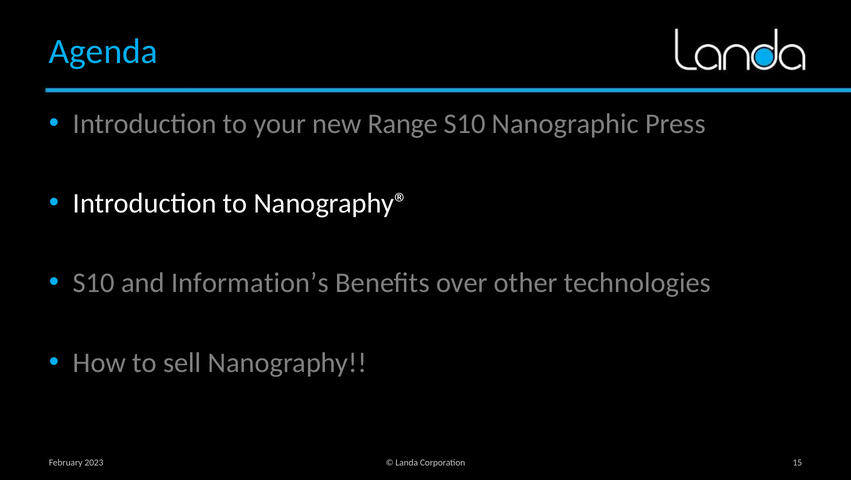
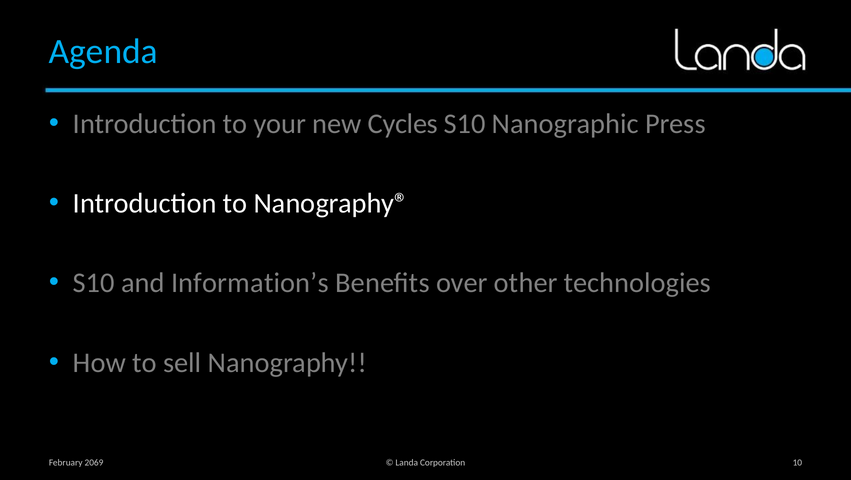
Range: Range -> Cycles
2023: 2023 -> 2069
15: 15 -> 10
